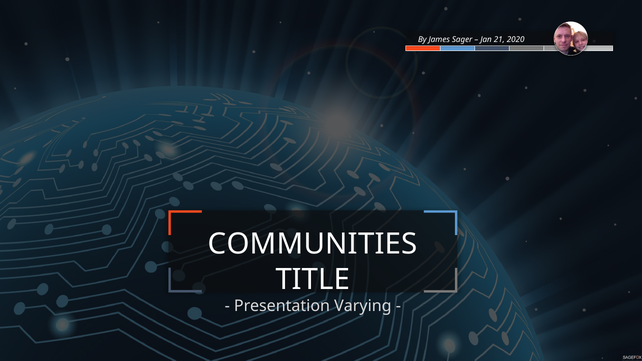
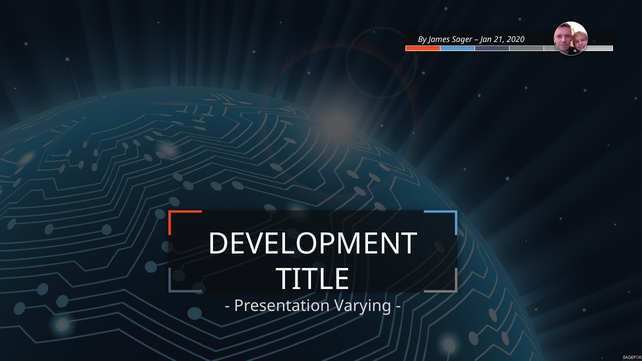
COMMUNITIES: COMMUNITIES -> DEVELOPMENT
